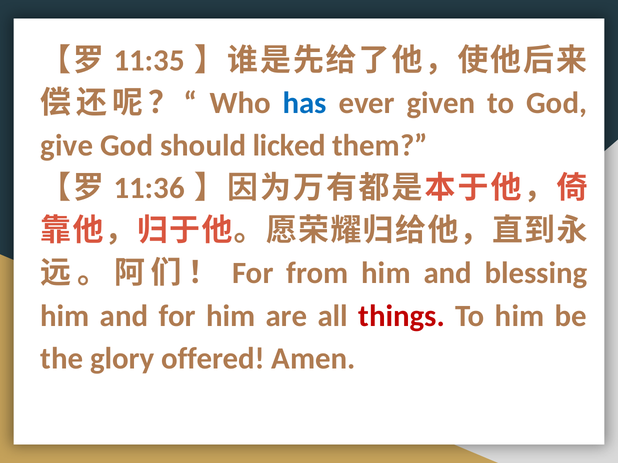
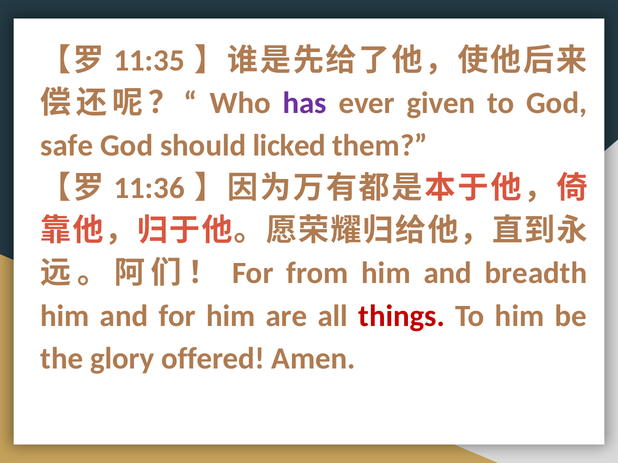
has colour: blue -> purple
give: give -> safe
blessing: blessing -> breadth
